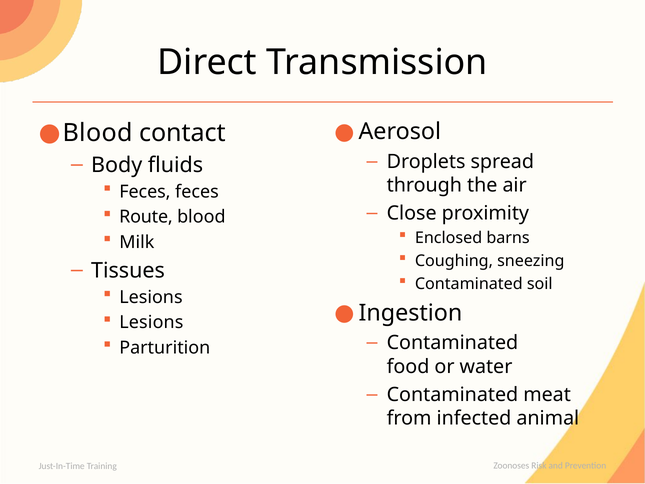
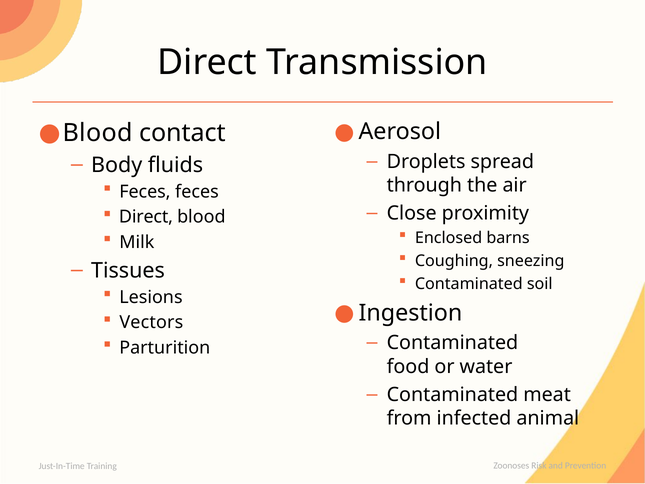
Route at (146, 217): Route -> Direct
Lesions at (151, 322): Lesions -> Vectors
